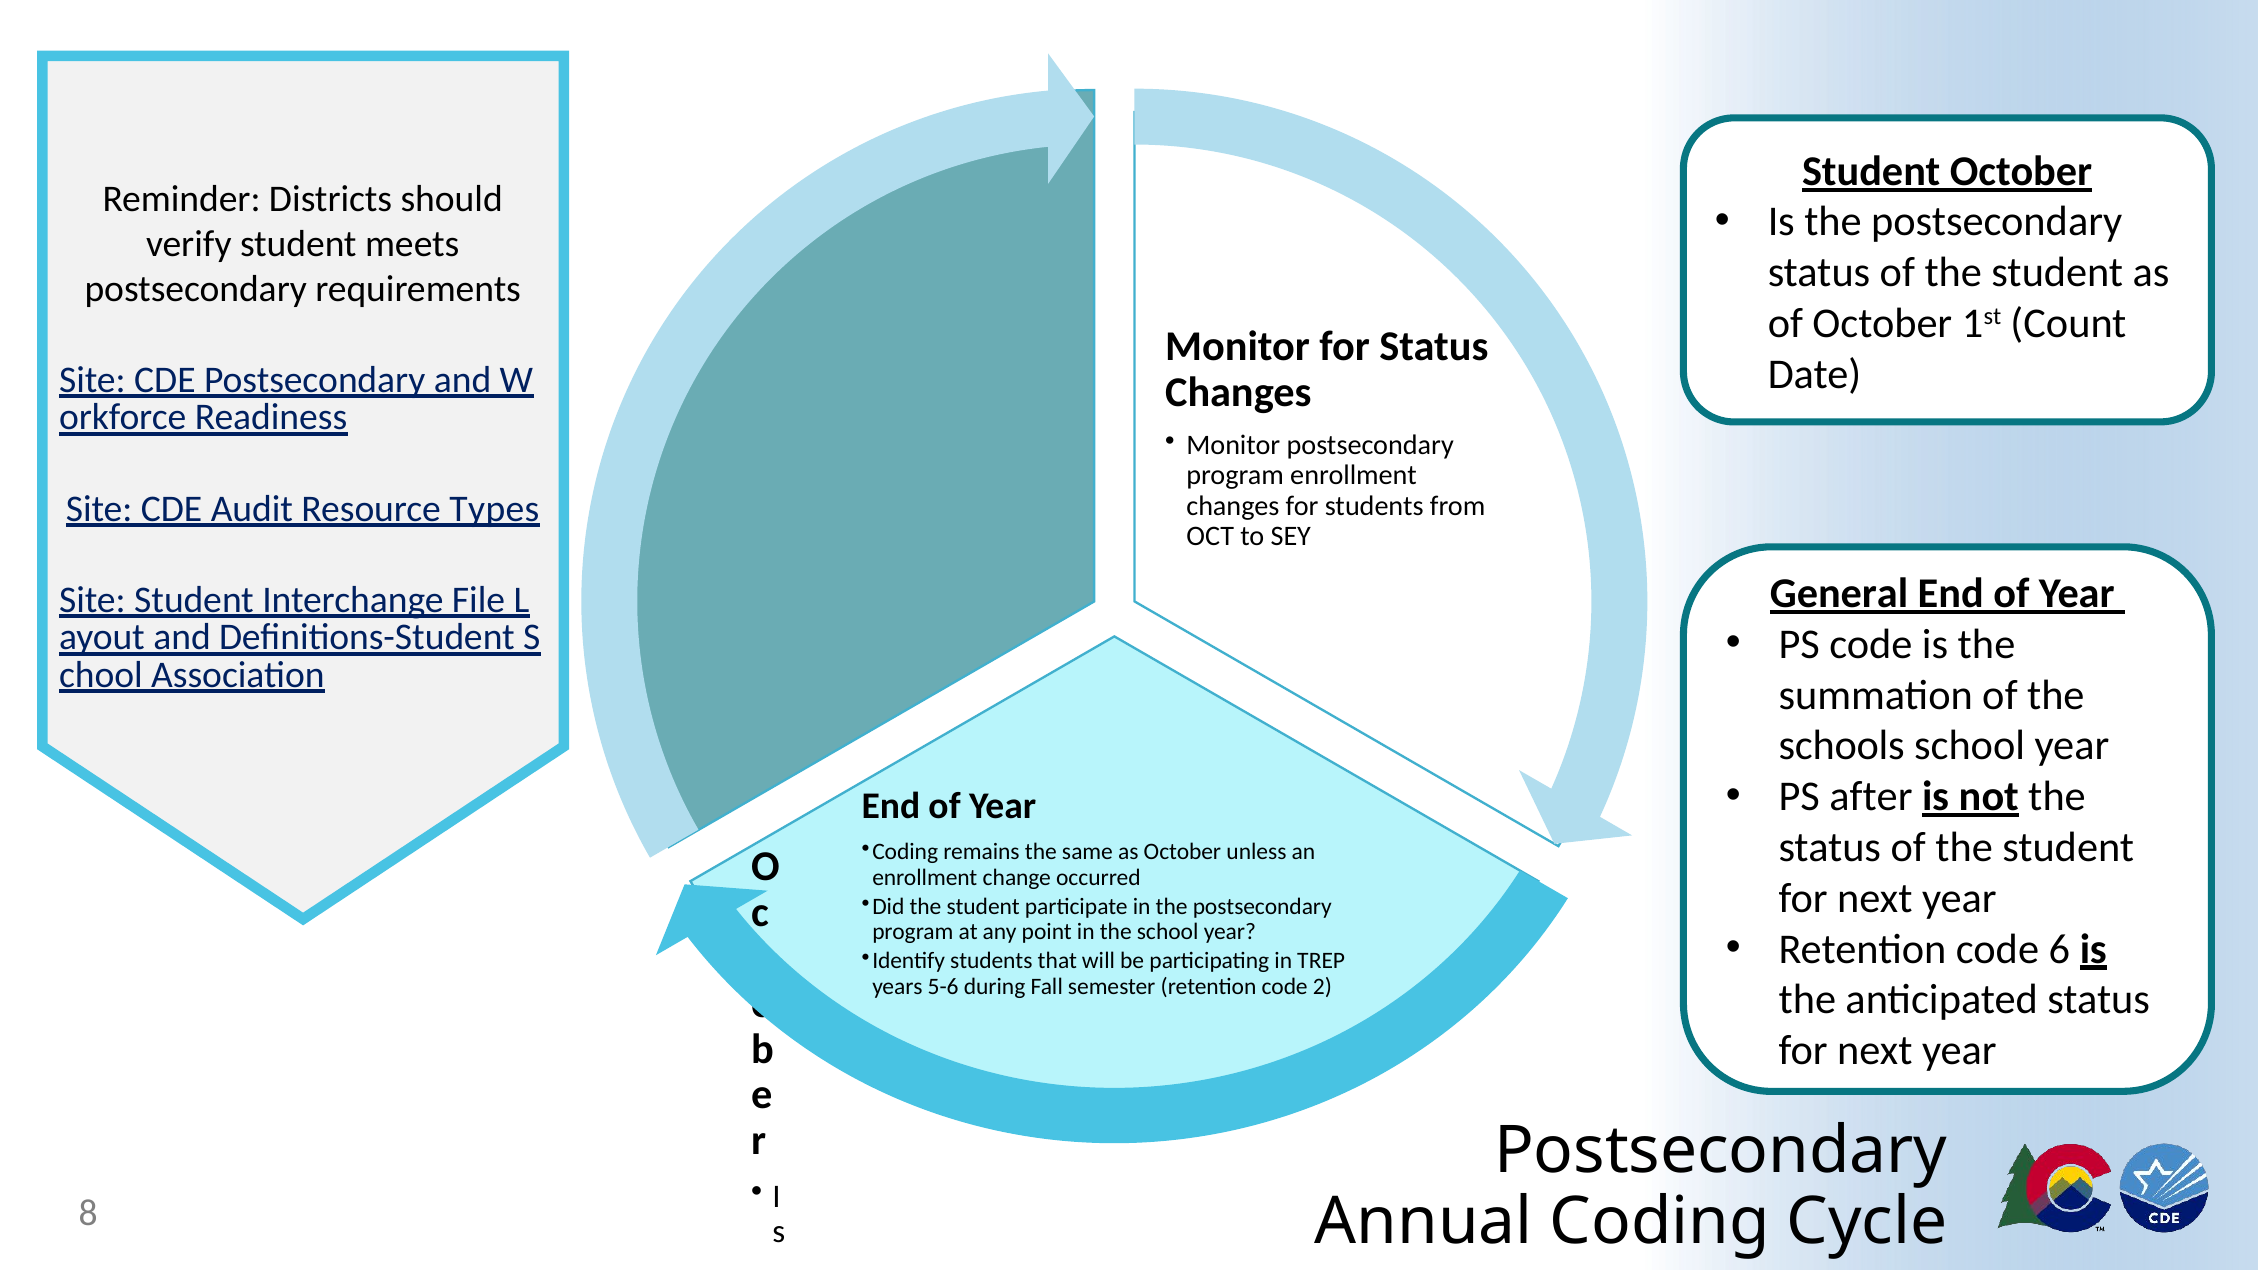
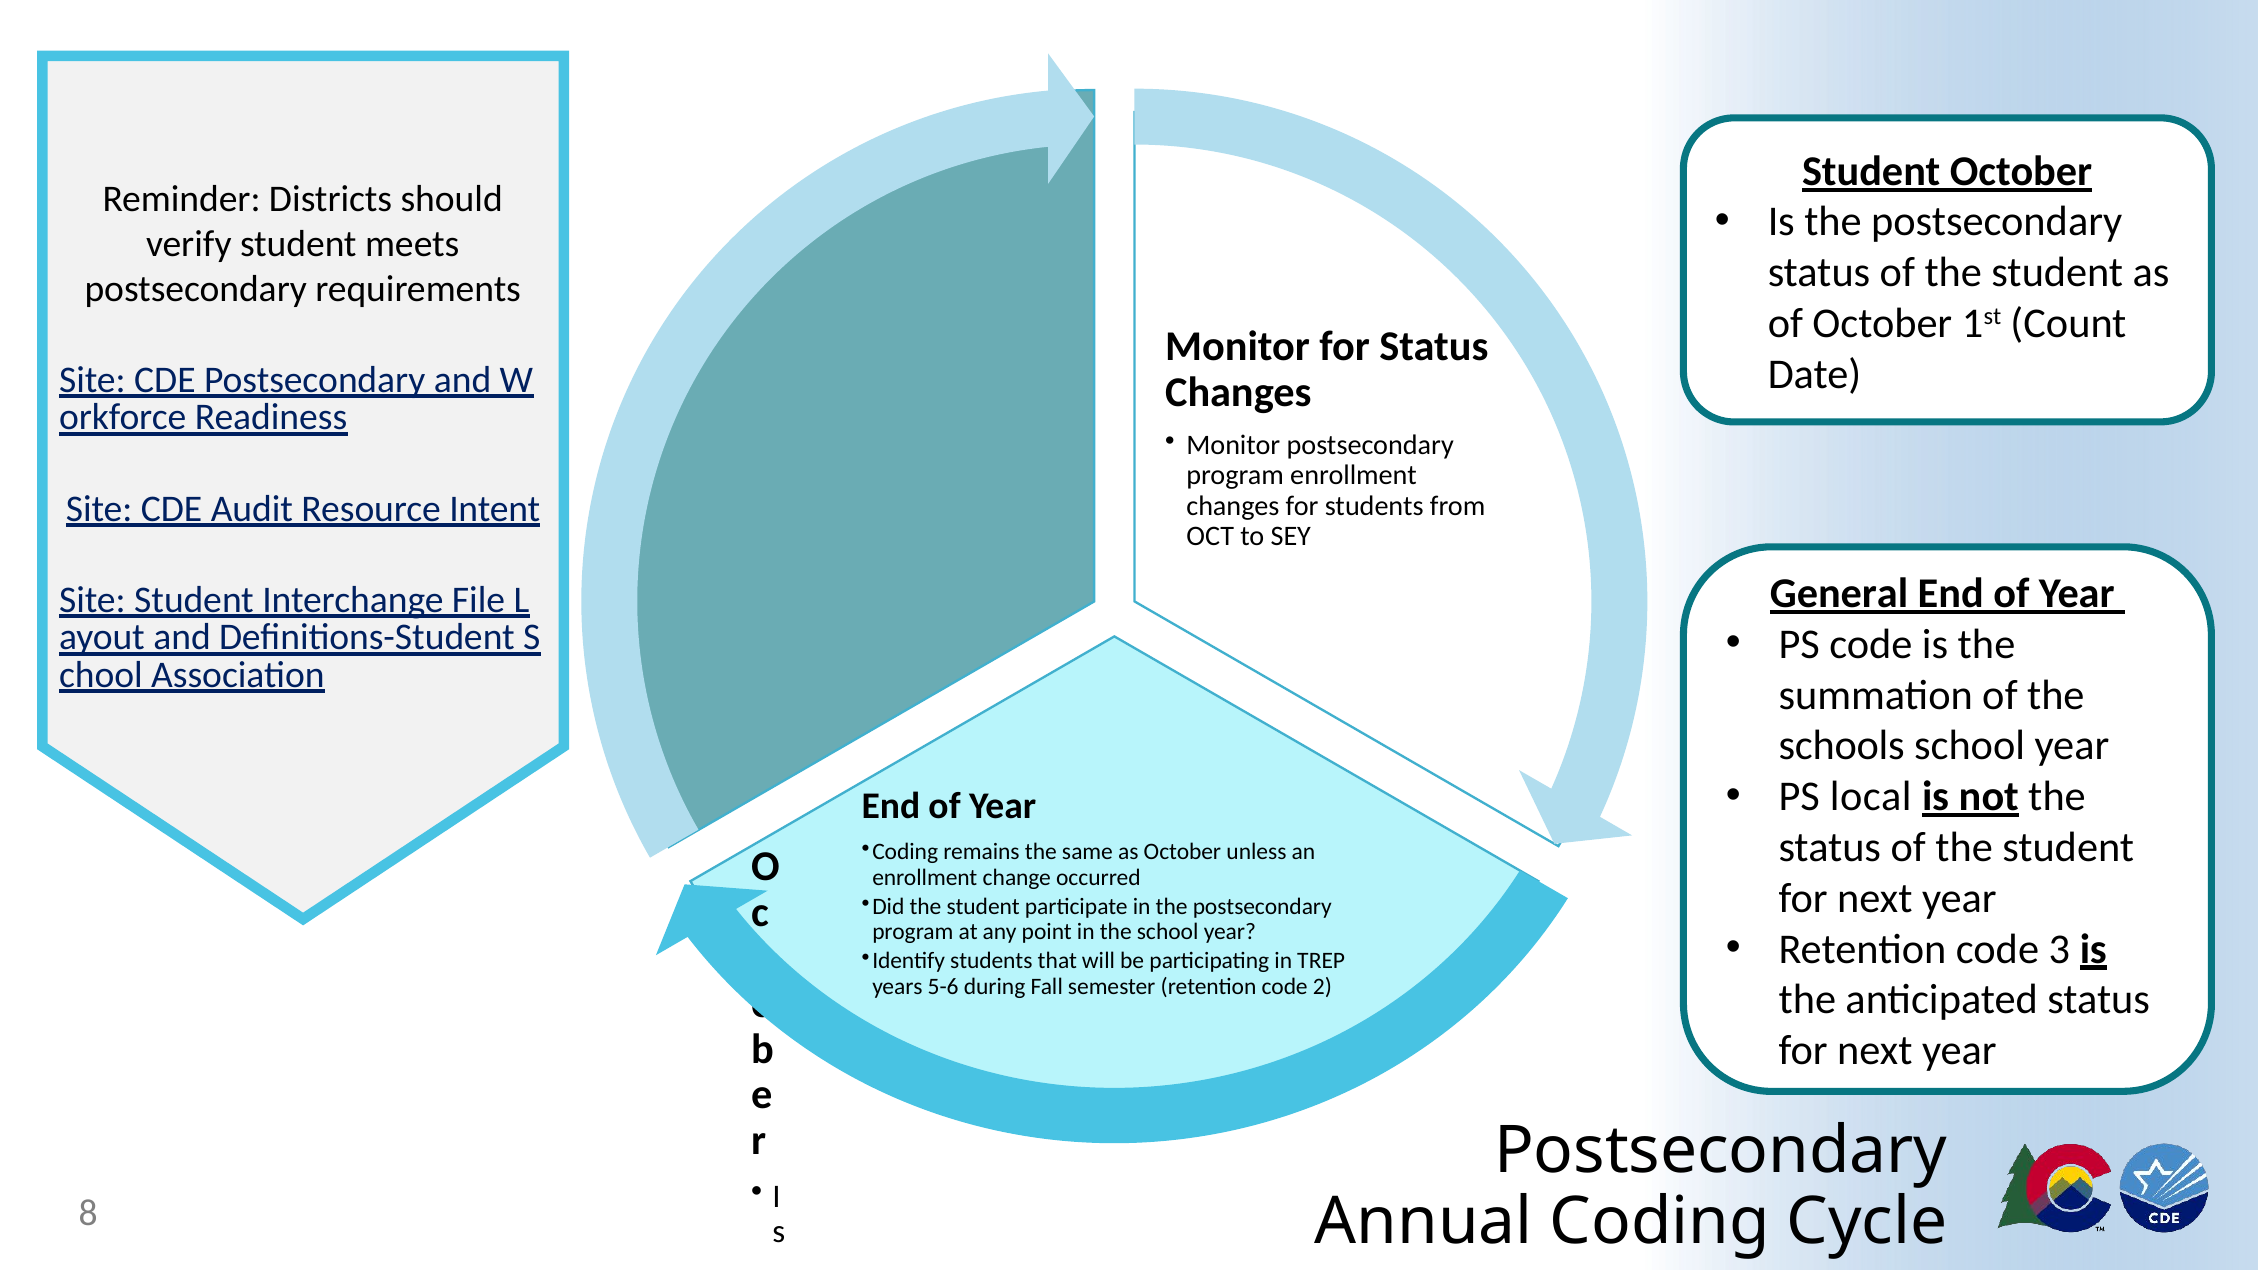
Types: Types -> Intent
after: after -> local
6: 6 -> 3
